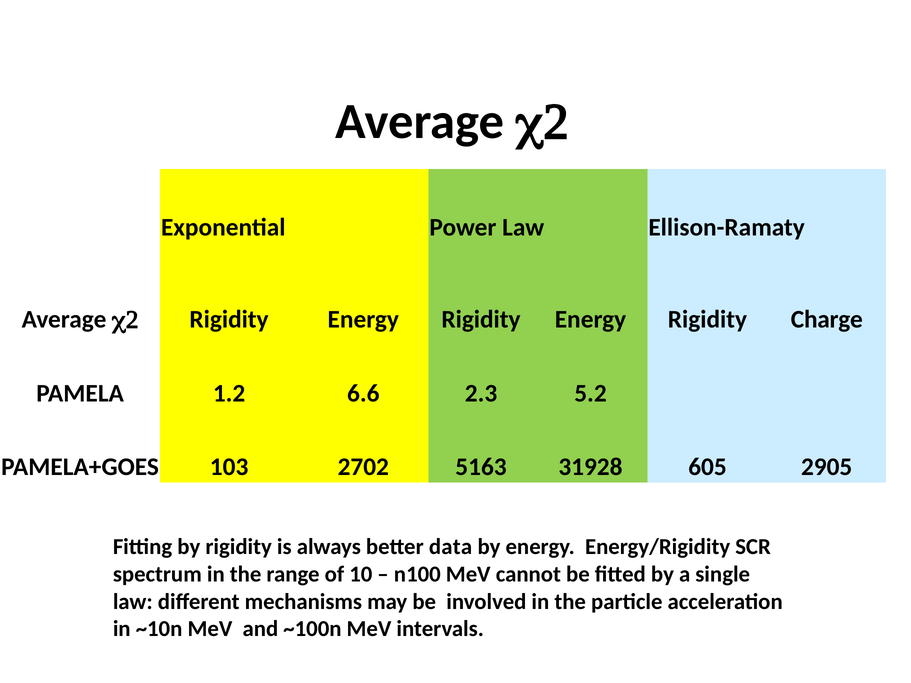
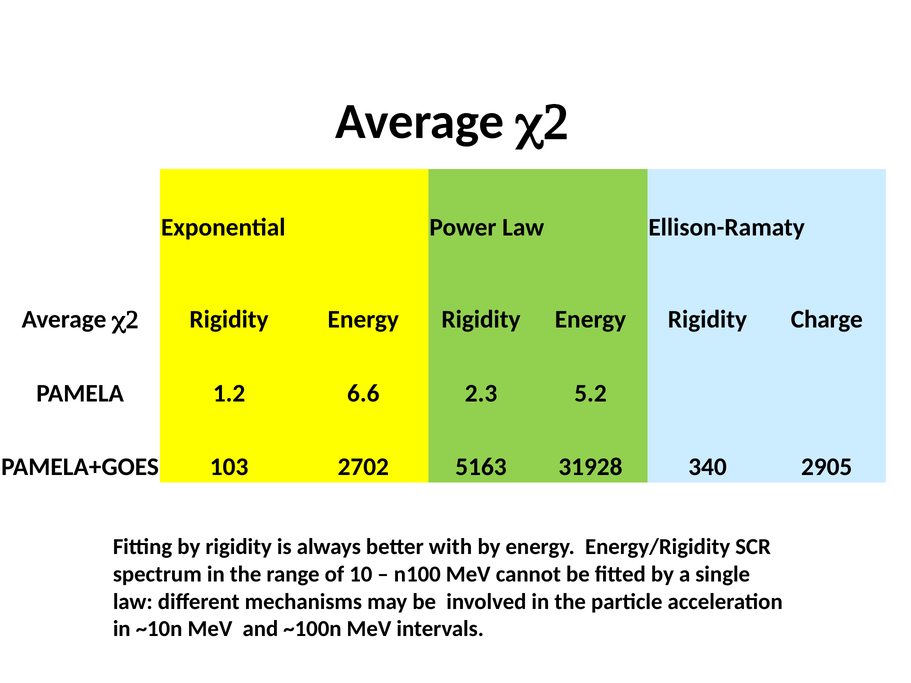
605: 605 -> 340
data: data -> with
